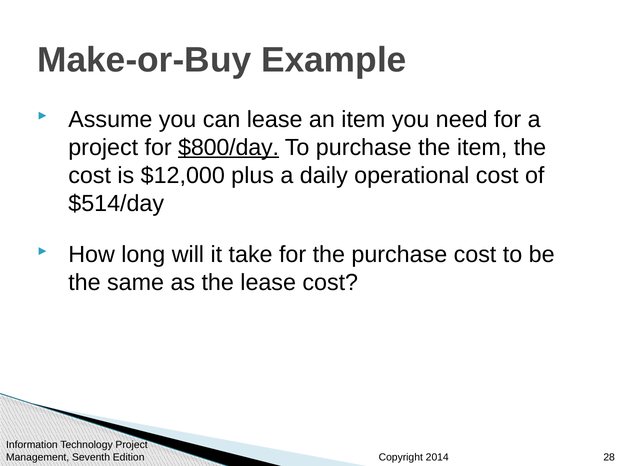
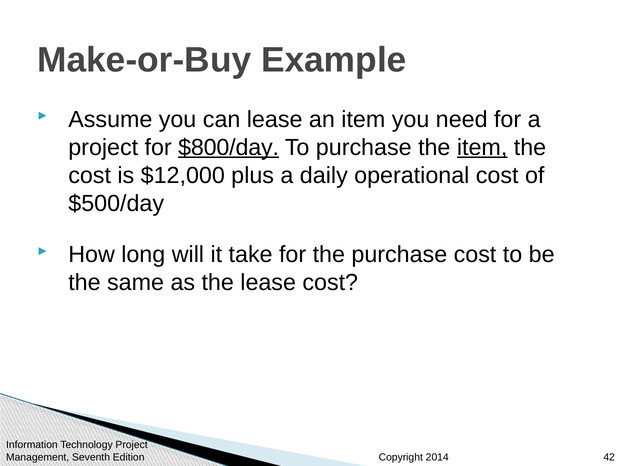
item at (482, 147) underline: none -> present
$514/day: $514/day -> $500/day
28: 28 -> 42
